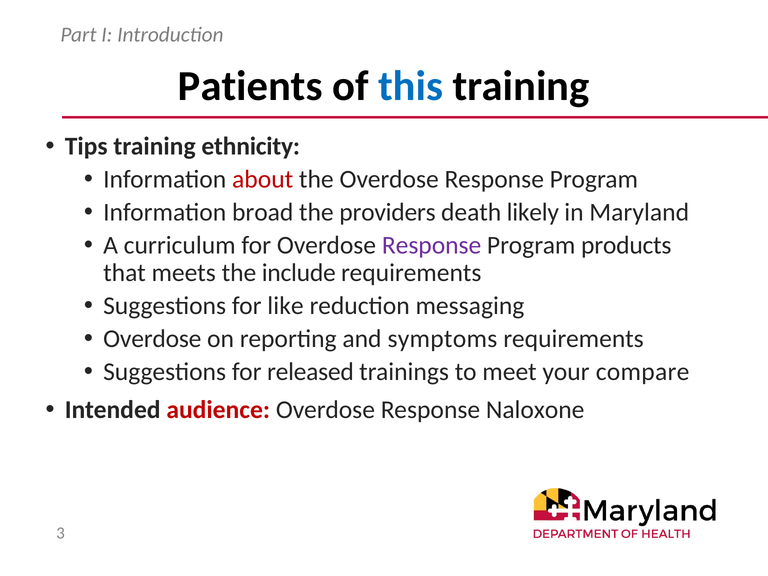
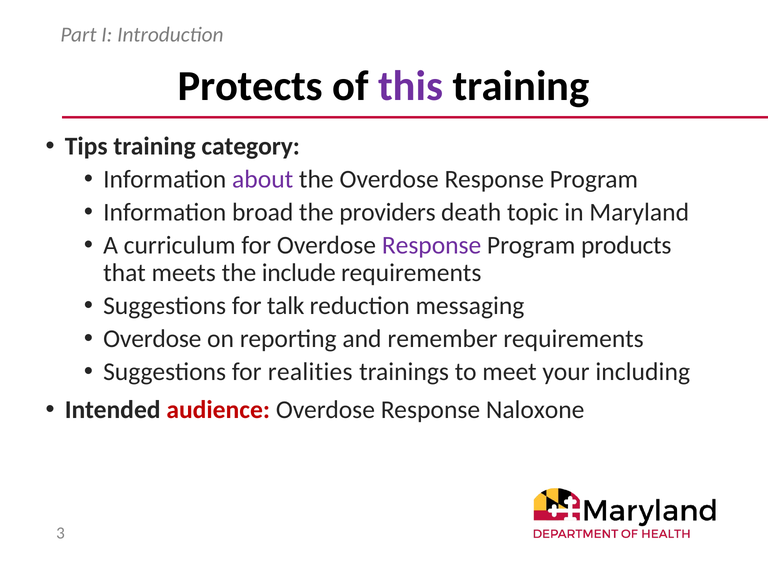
Patients: Patients -> Protects
this colour: blue -> purple
ethnicity: ethnicity -> category
about colour: red -> purple
likely: likely -> topic
like: like -> talk
symptoms: symptoms -> remember
released: released -> realities
compare: compare -> including
